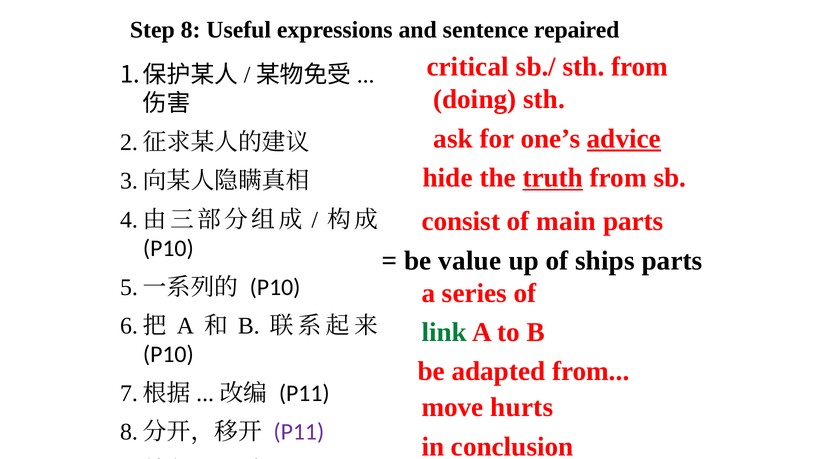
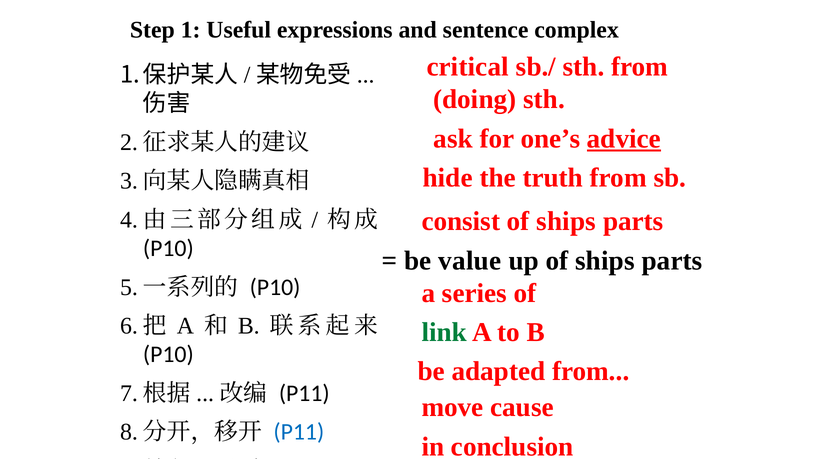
8: 8 -> 1
repaired: repaired -> complex
truth underline: present -> none
consist of main: main -> ships
hurts: hurts -> cause
P11 at (299, 432) colour: purple -> blue
